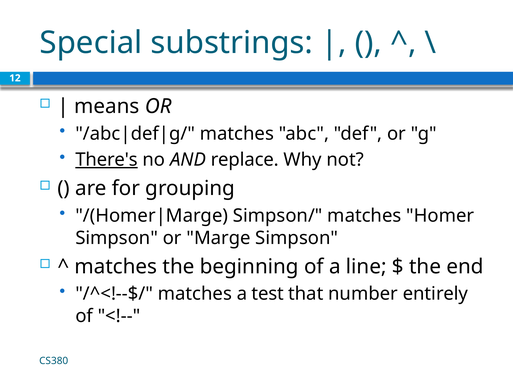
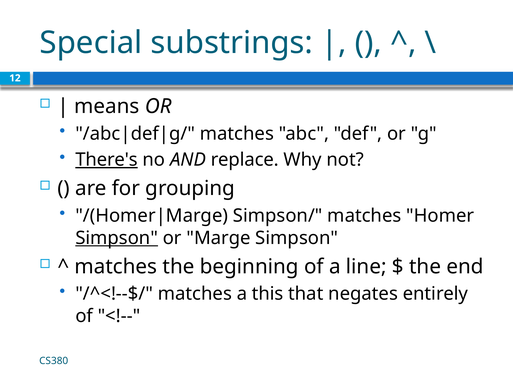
Simpson at (117, 238) underline: none -> present
test: test -> this
number: number -> negates
